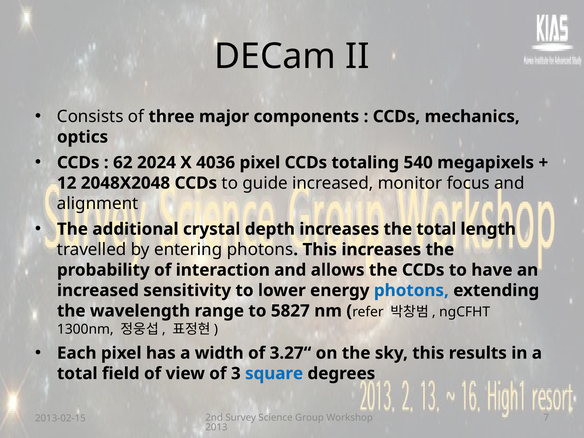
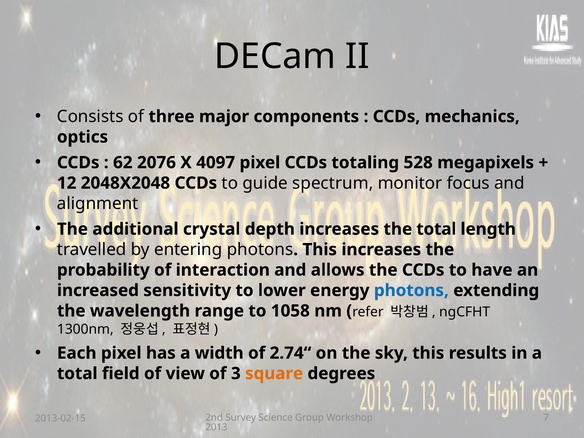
2024: 2024 -> 2076
4036: 4036 -> 4097
540: 540 -> 528
guide increased: increased -> spectrum
5827: 5827 -> 1058
3.27“: 3.27“ -> 2.74“
square colour: blue -> orange
